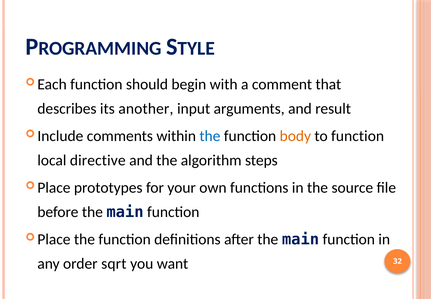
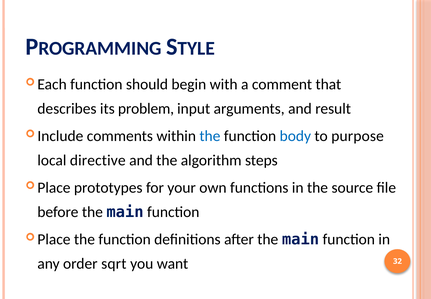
another: another -> problem
body colour: orange -> blue
to function: function -> purpose
